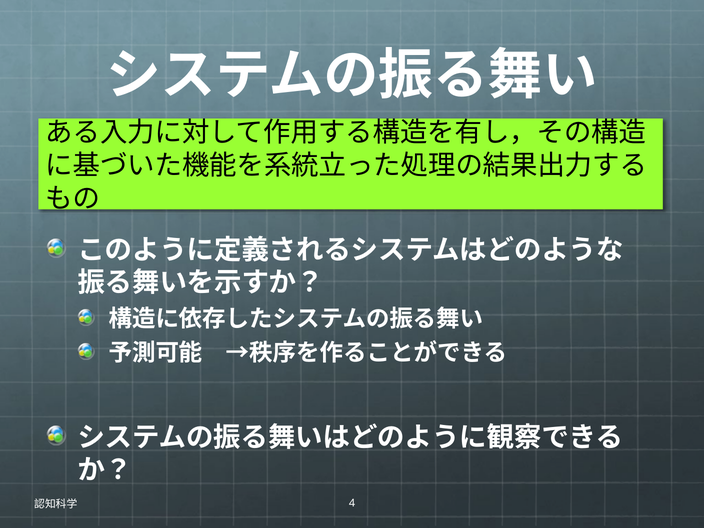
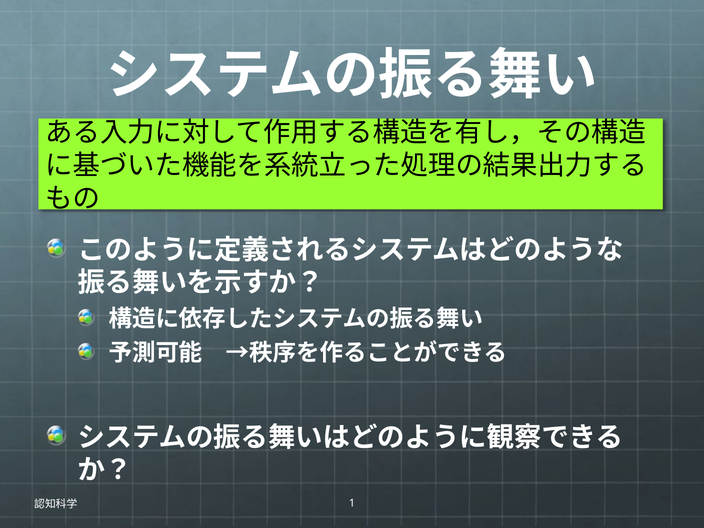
4: 4 -> 1
